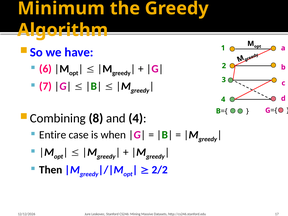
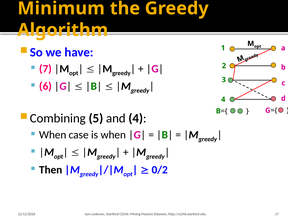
6: 6 -> 7
7: 7 -> 6
8: 8 -> 5
Entire at (53, 135): Entire -> When
2/2: 2/2 -> 0/2
